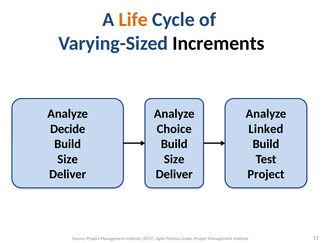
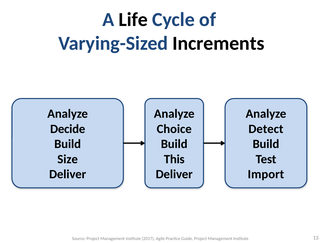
Life colour: orange -> black
Linked: Linked -> Detect
Size at (174, 159): Size -> This
Project at (266, 174): Project -> Import
